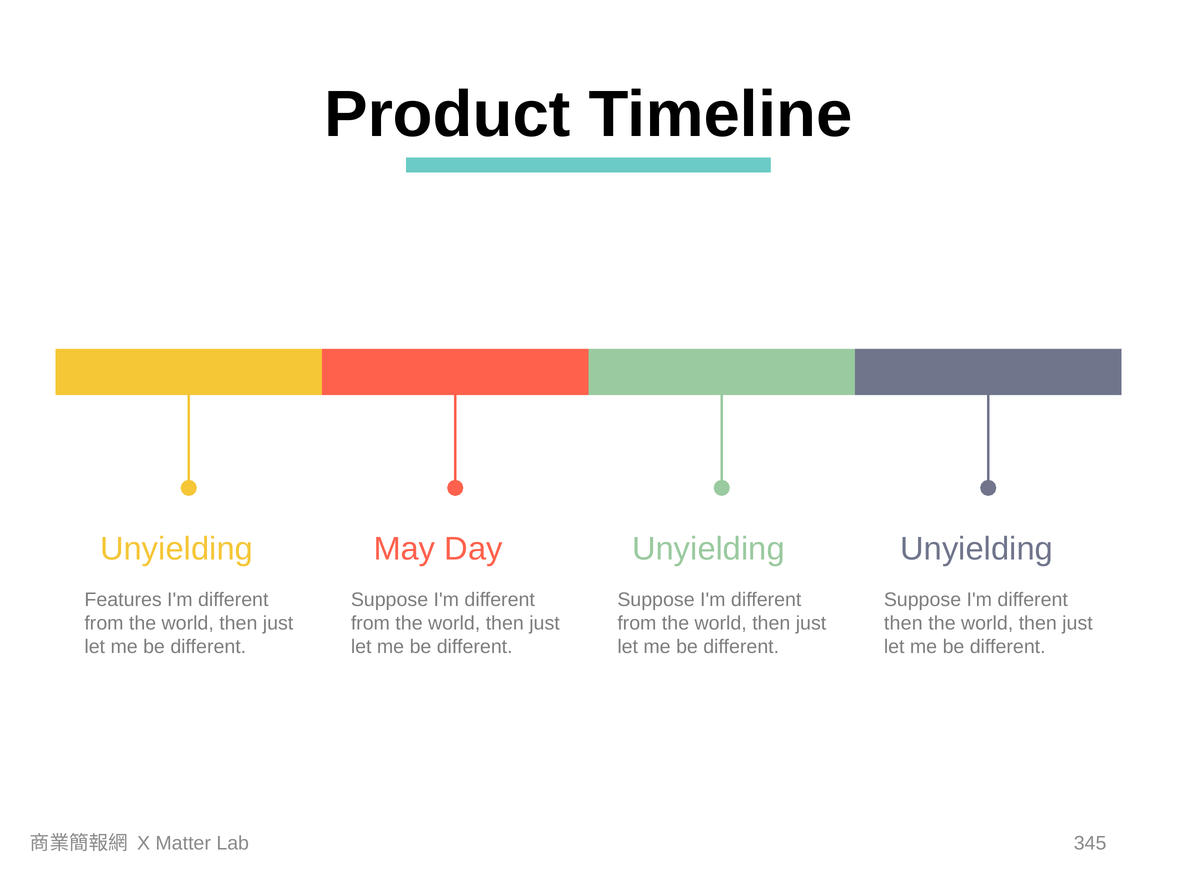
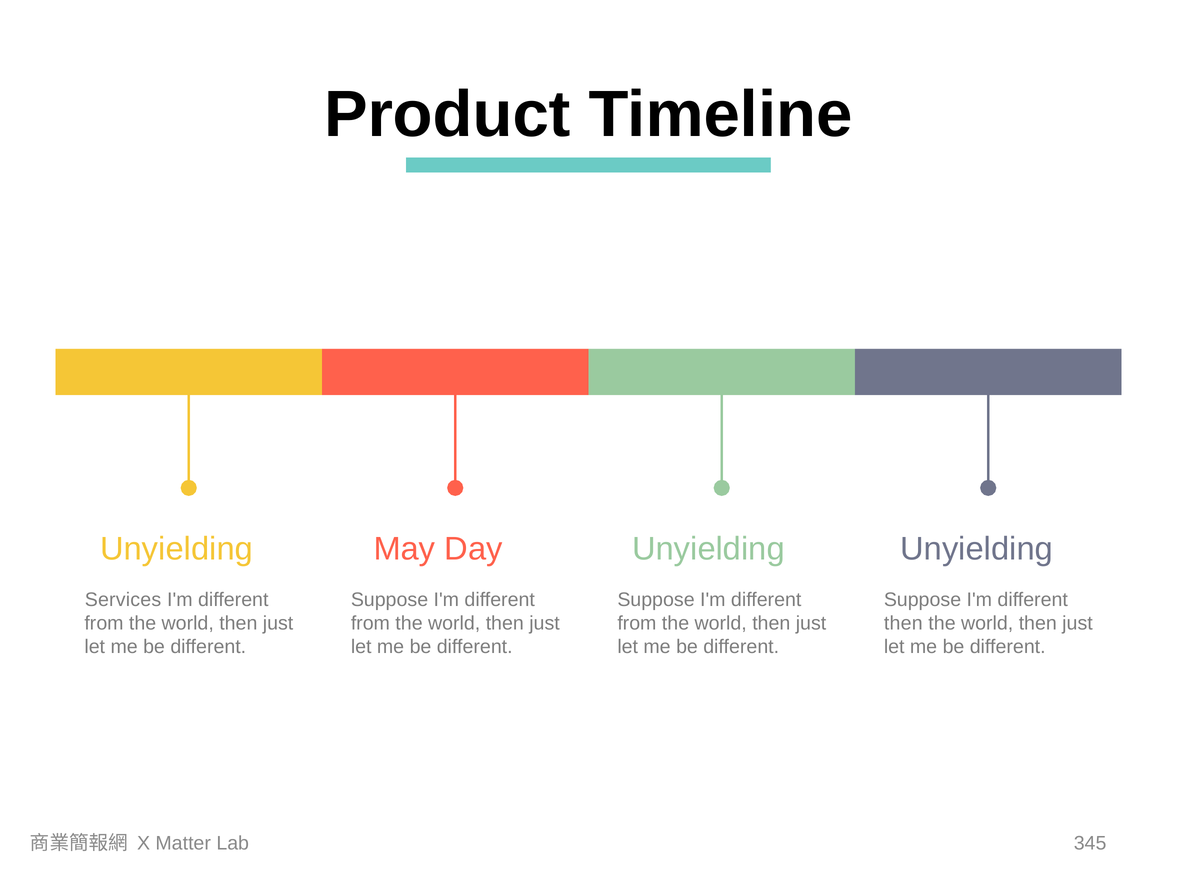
Features: Features -> Services
